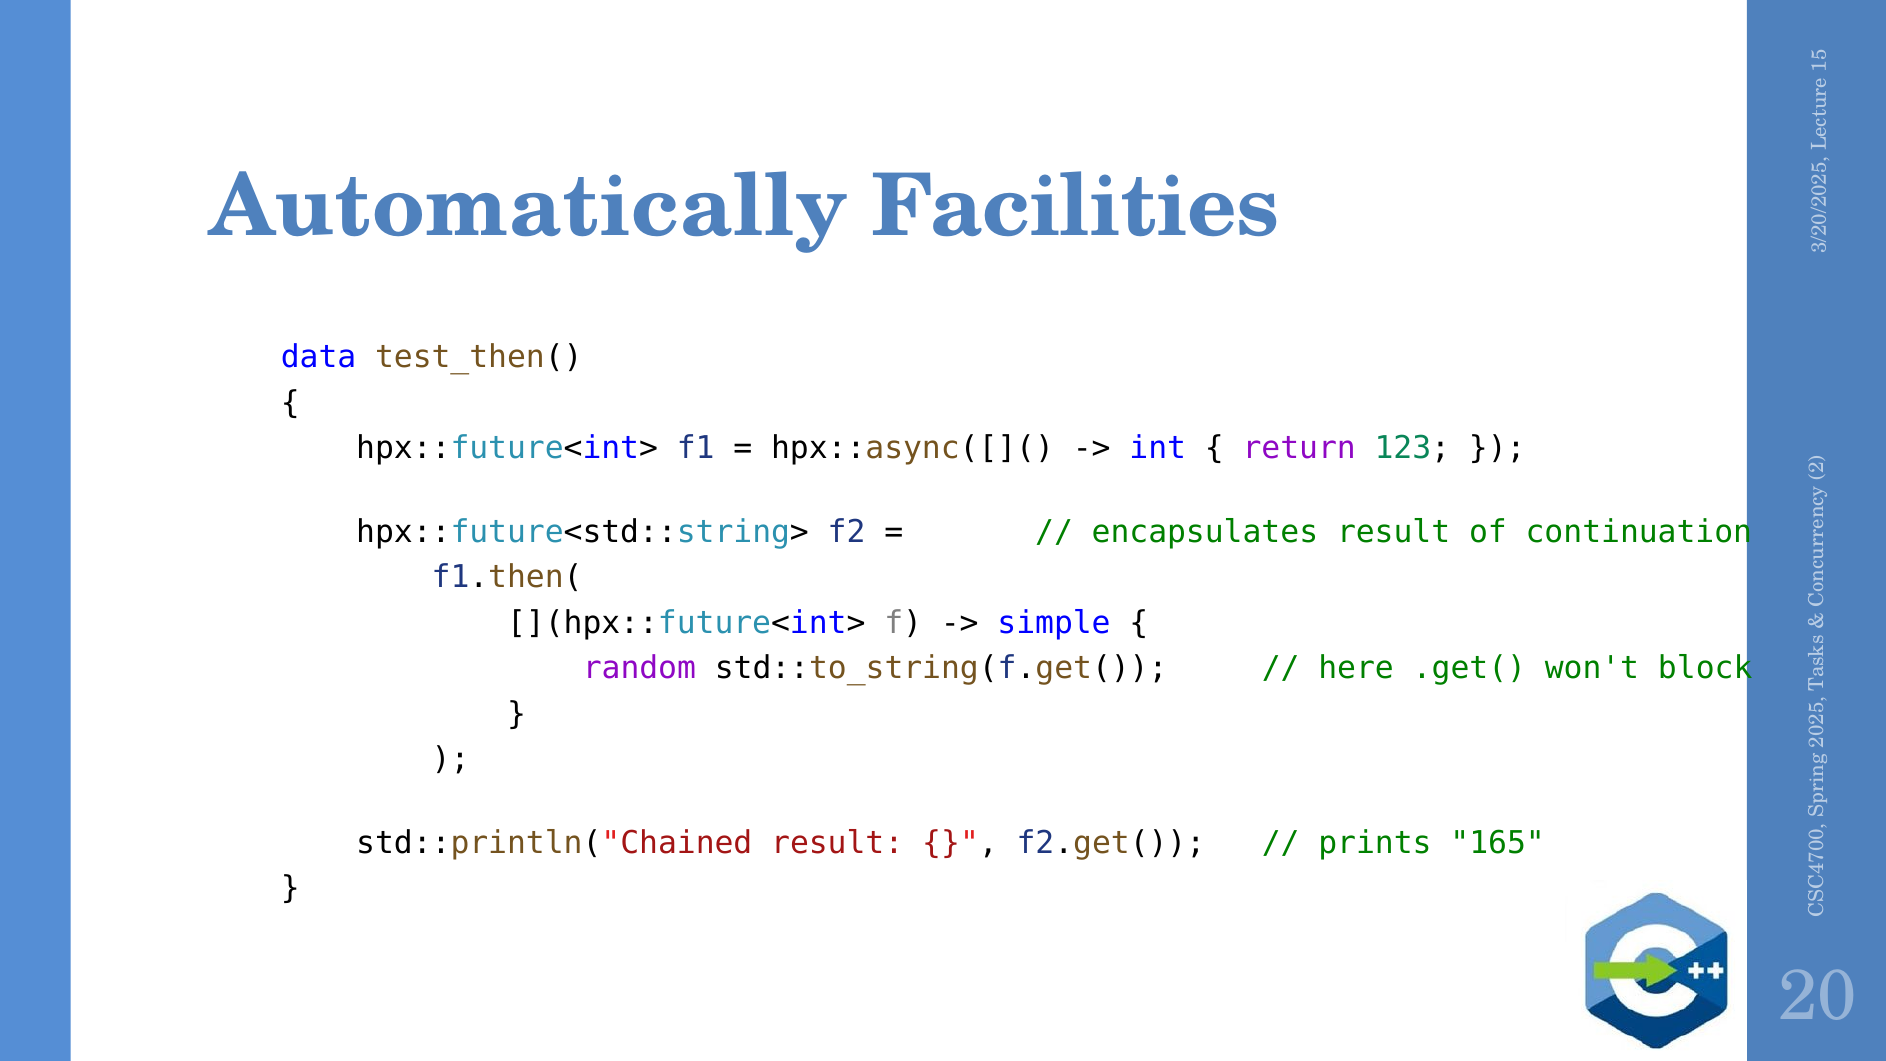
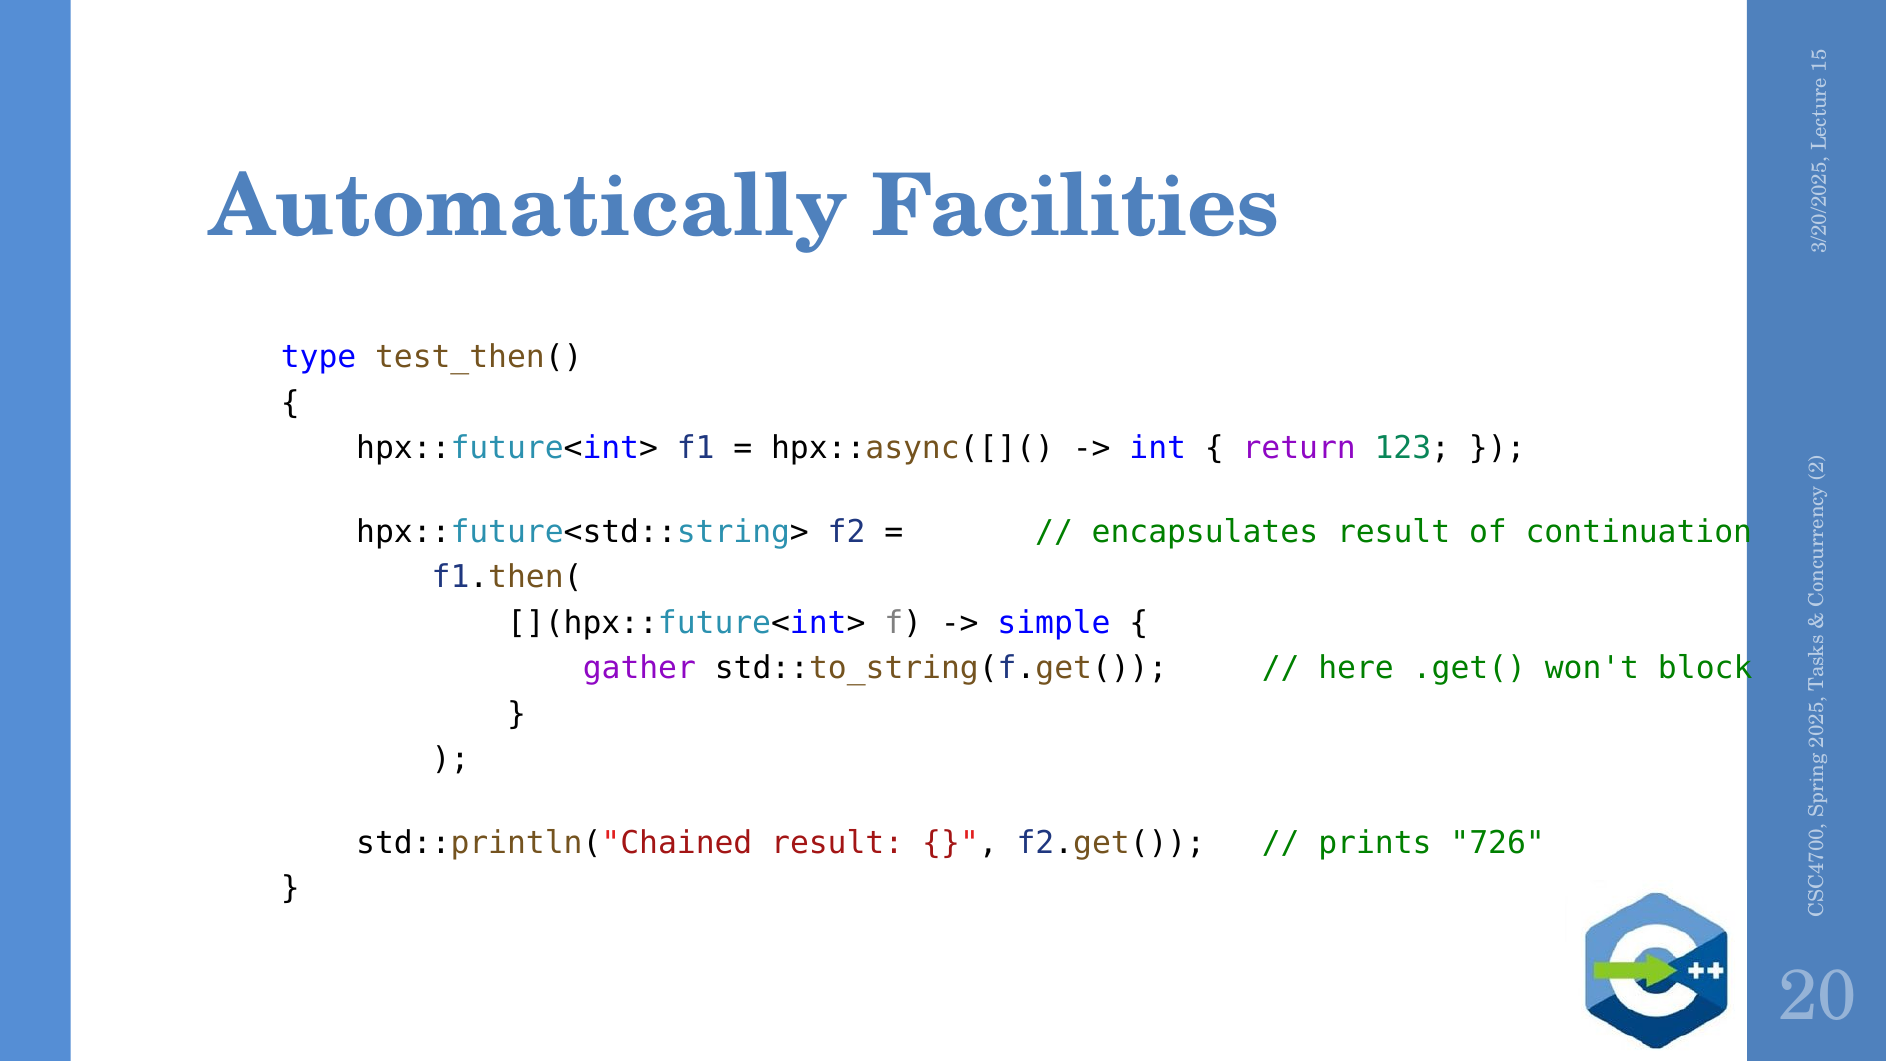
data: data -> type
random: random -> gather
165: 165 -> 726
